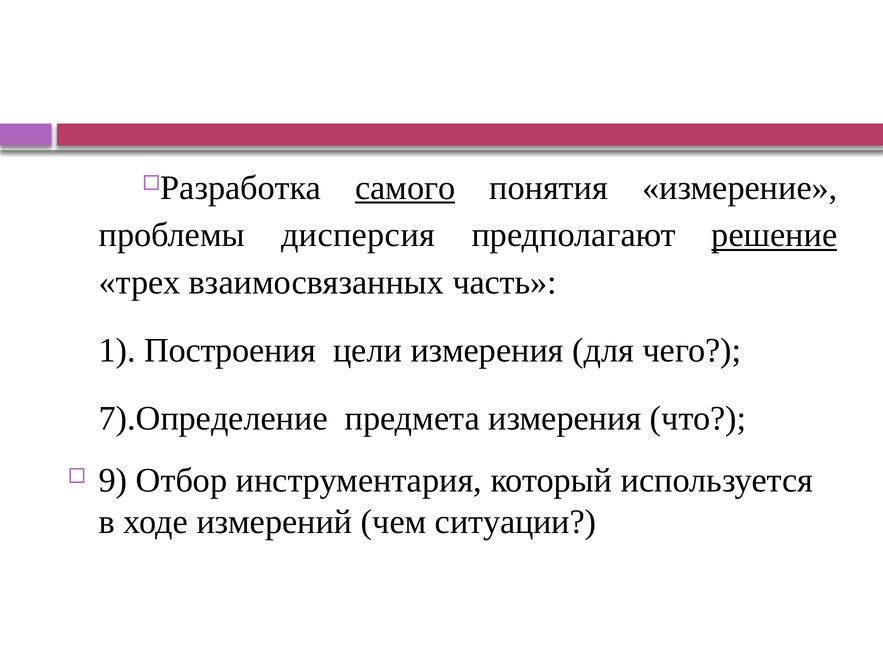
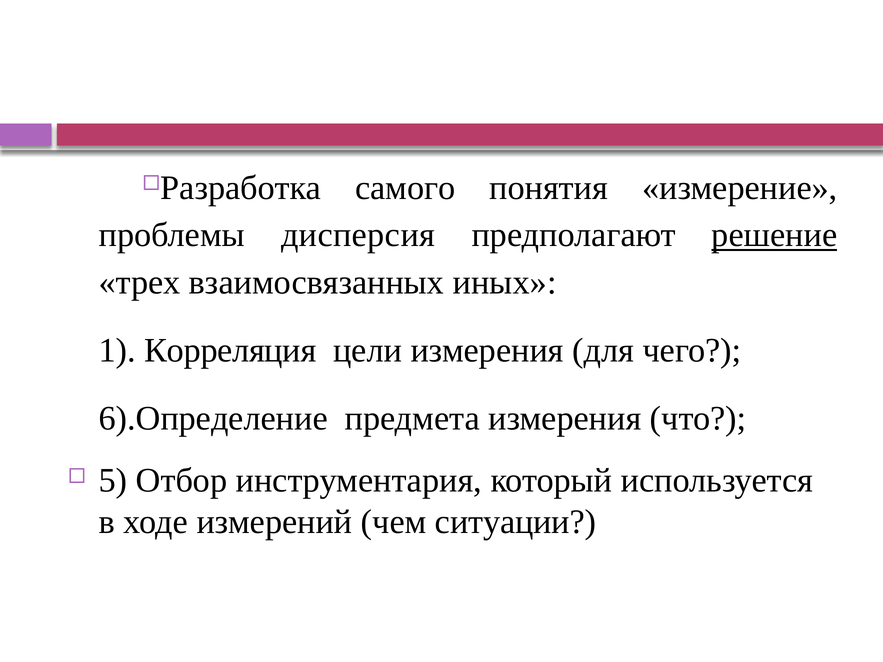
самого underline: present -> none
часть: часть -> иных
Построения: Построения -> Корреляция
7).Определение: 7).Определение -> 6).Определение
9: 9 -> 5
